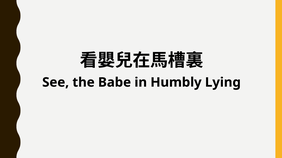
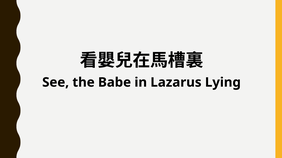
Humbly: Humbly -> Lazarus
